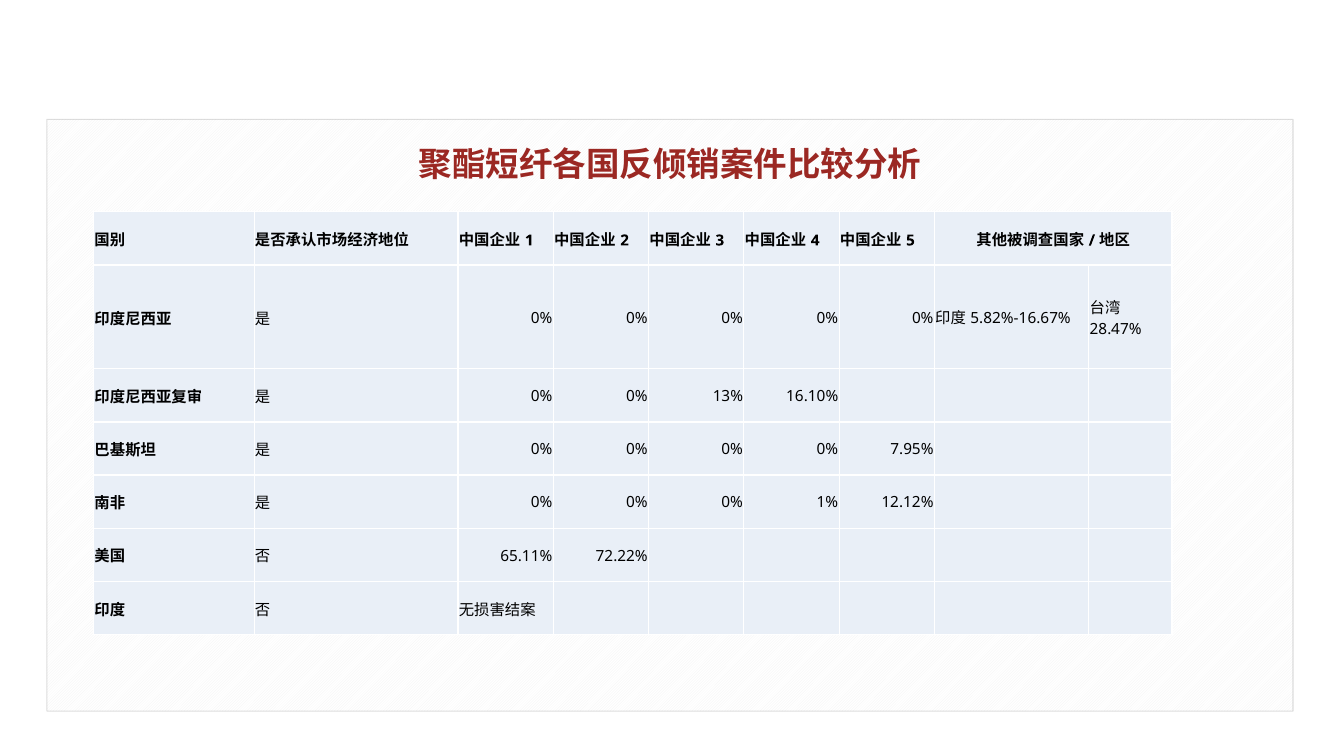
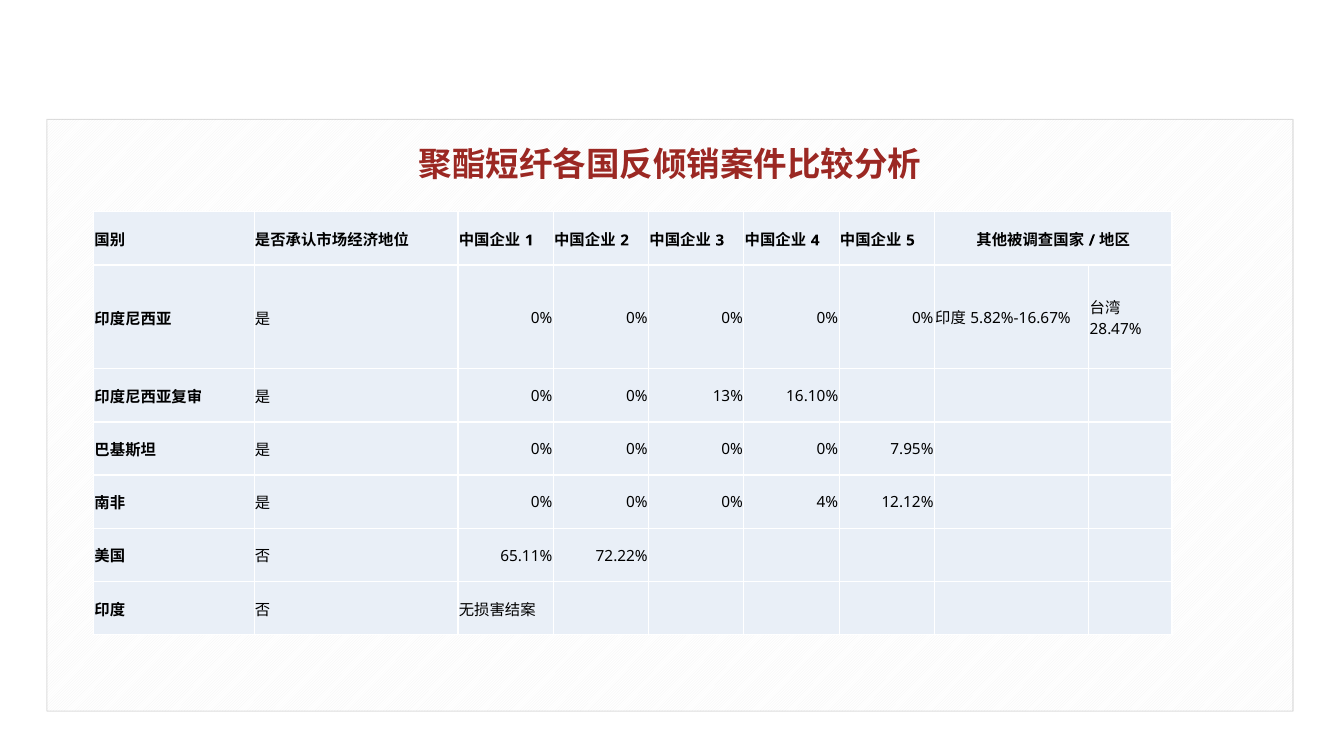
1%: 1% -> 4%
